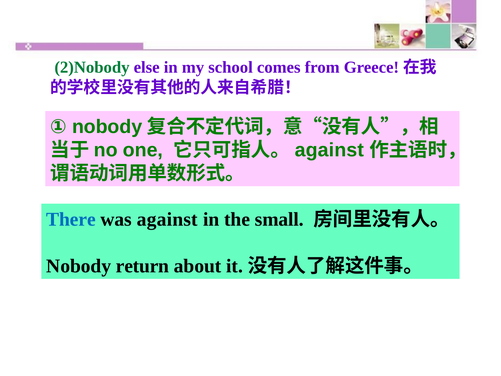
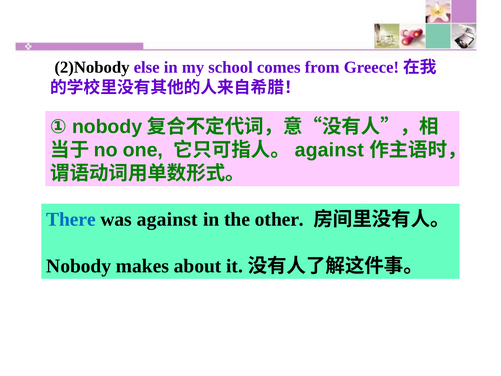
2)Nobody colour: green -> black
small: small -> other
return: return -> makes
